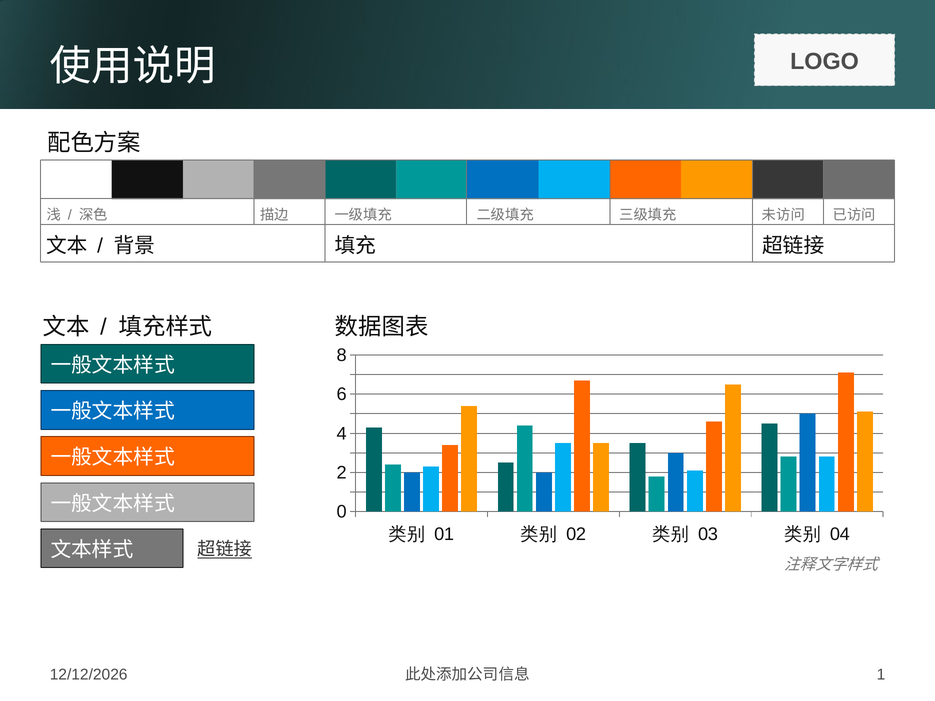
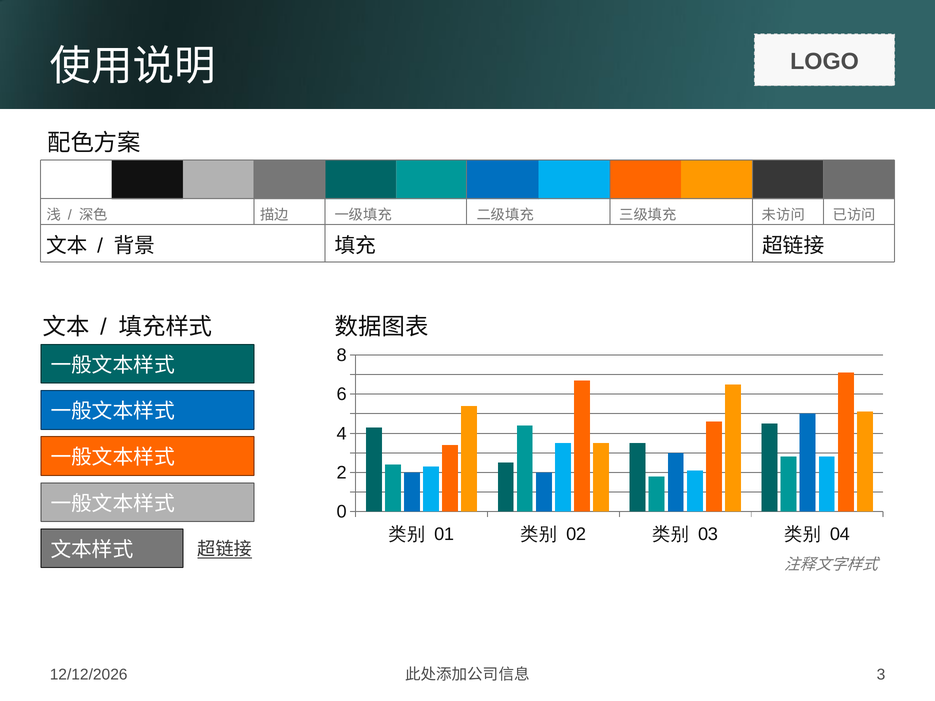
1: 1 -> 3
